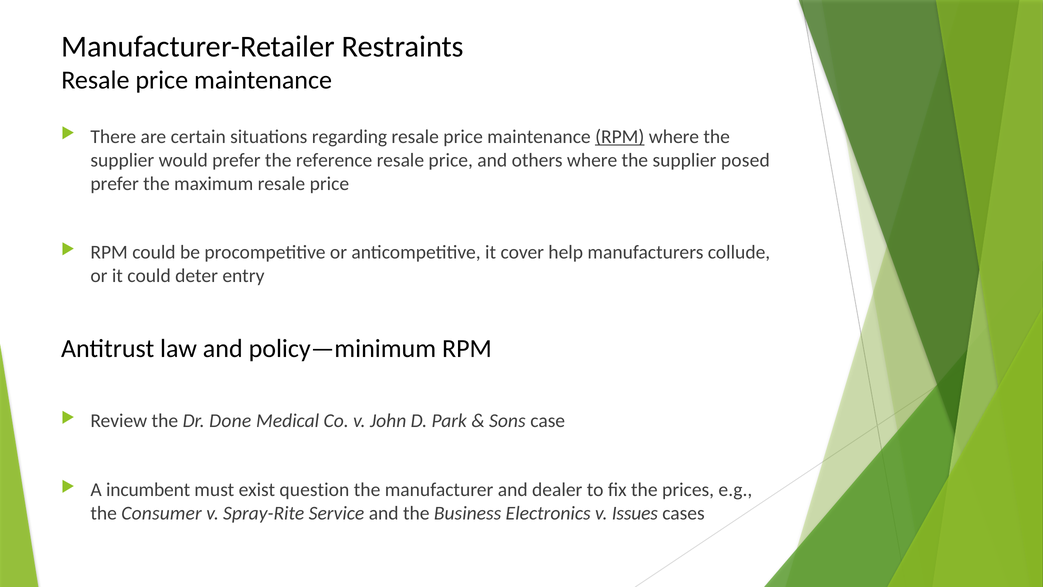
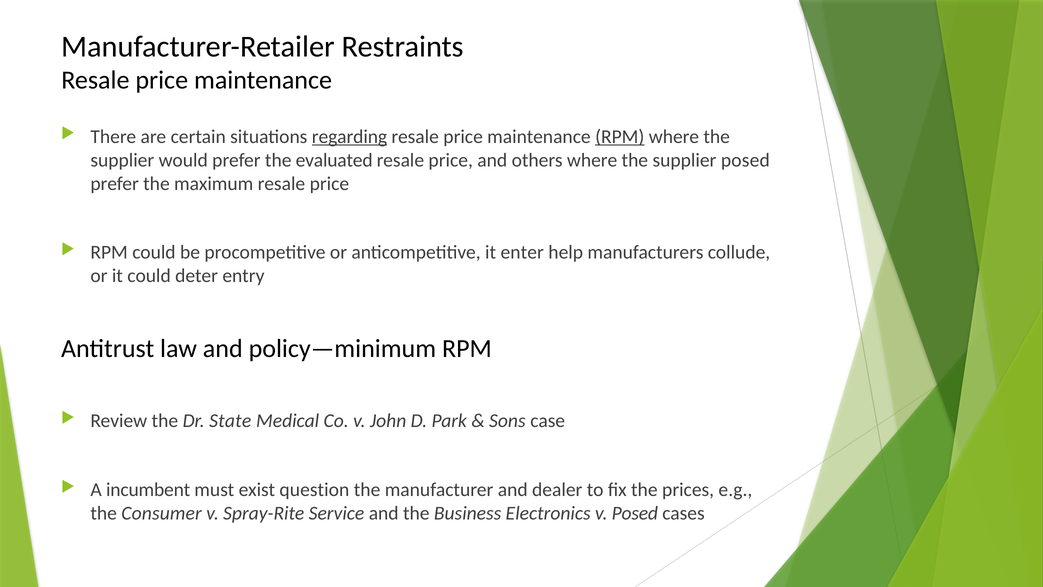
regarding underline: none -> present
reference: reference -> evaluated
cover: cover -> enter
Done: Done -> State
v Issues: Issues -> Posed
